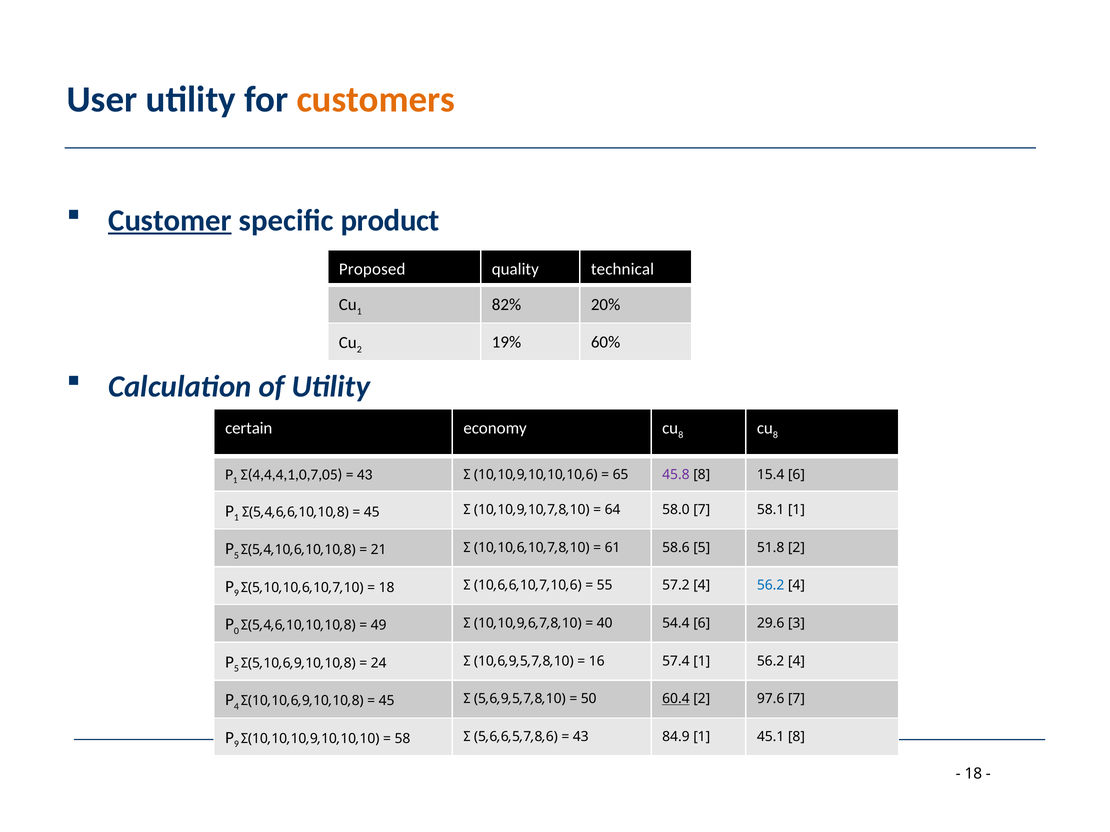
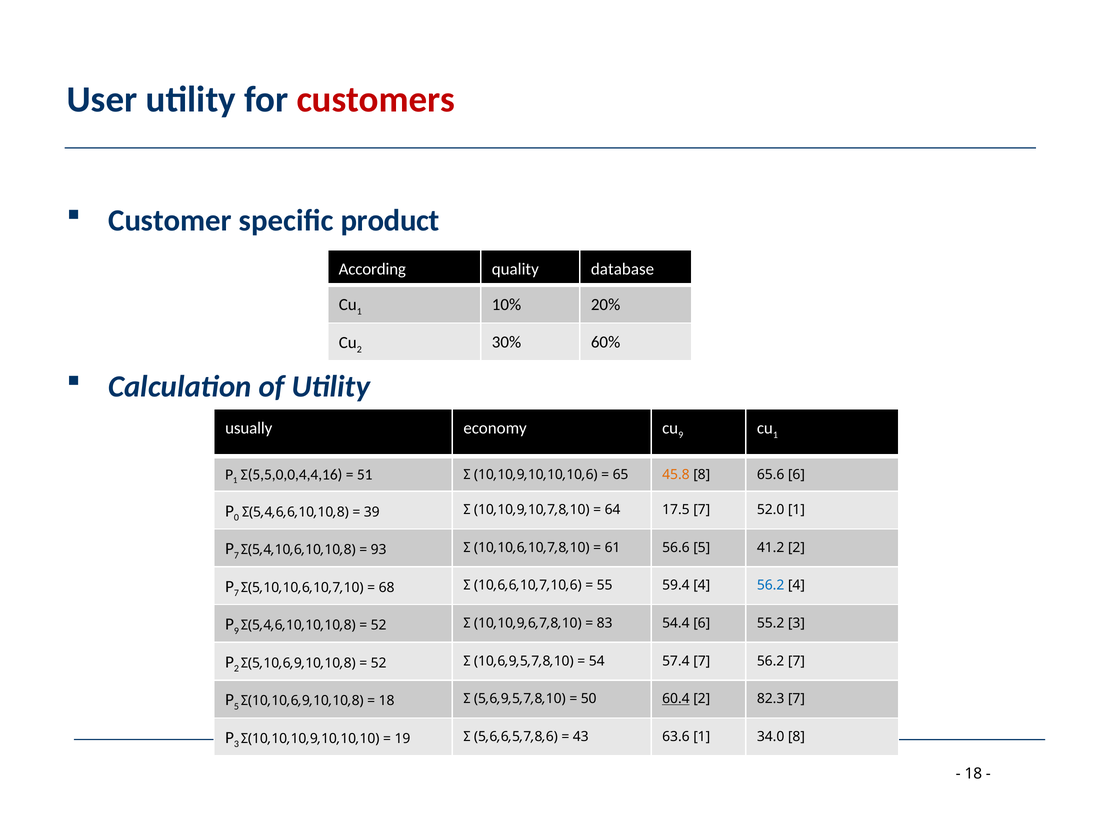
customers colour: orange -> red
Customer underline: present -> none
Proposed: Proposed -> According
technical: technical -> database
82%: 82% -> 10%
19%: 19% -> 30%
certain: certain -> usually
8 at (681, 435): 8 -> 9
8 at (775, 435): 8 -> 1
Σ(4,4,4,1,0,7,05: Σ(4,4,4,1,0,7,05 -> Σ(5,5,0,0,4,4,16
43 at (365, 475): 43 -> 51
45.8 colour: purple -> orange
15.4: 15.4 -> 65.6
1 at (236, 518): 1 -> 0
45 at (372, 512): 45 -> 39
58.0: 58.0 -> 17.5
58.1: 58.1 -> 52.0
5 at (236, 556): 5 -> 7
21: 21 -> 93
58.6: 58.6 -> 56.6
51.8: 51.8 -> 41.2
9 at (236, 593): 9 -> 7
18 at (387, 588): 18 -> 68
57.2: 57.2 -> 59.4
0 at (236, 631): 0 -> 9
49 at (379, 626): 49 -> 52
40: 40 -> 83
29.6: 29.6 -> 55.2
5 at (236, 669): 5 -> 2
24 at (379, 663): 24 -> 52
16: 16 -> 54
57.4 1: 1 -> 7
4 at (796, 661): 4 -> 7
4 at (236, 707): 4 -> 5
45 at (387, 701): 45 -> 18
97.6: 97.6 -> 82.3
9 at (236, 745): 9 -> 3
58: 58 -> 19
84.9: 84.9 -> 63.6
45.1: 45.1 -> 34.0
